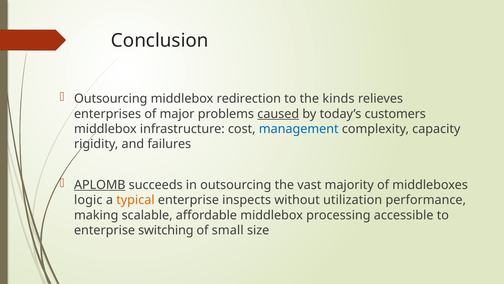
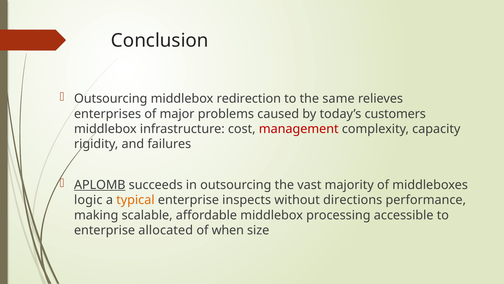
kinds: kinds -> same
caused underline: present -> none
management colour: blue -> red
utilization: utilization -> directions
switching: switching -> allocated
small: small -> when
